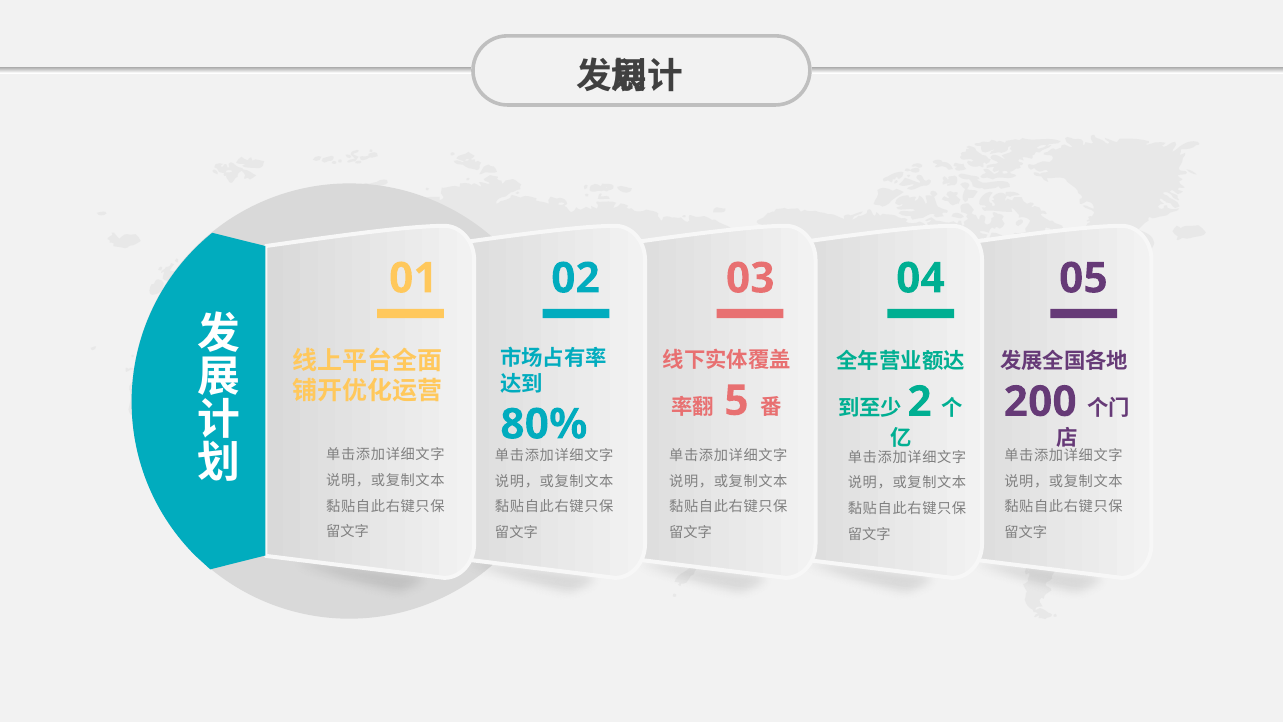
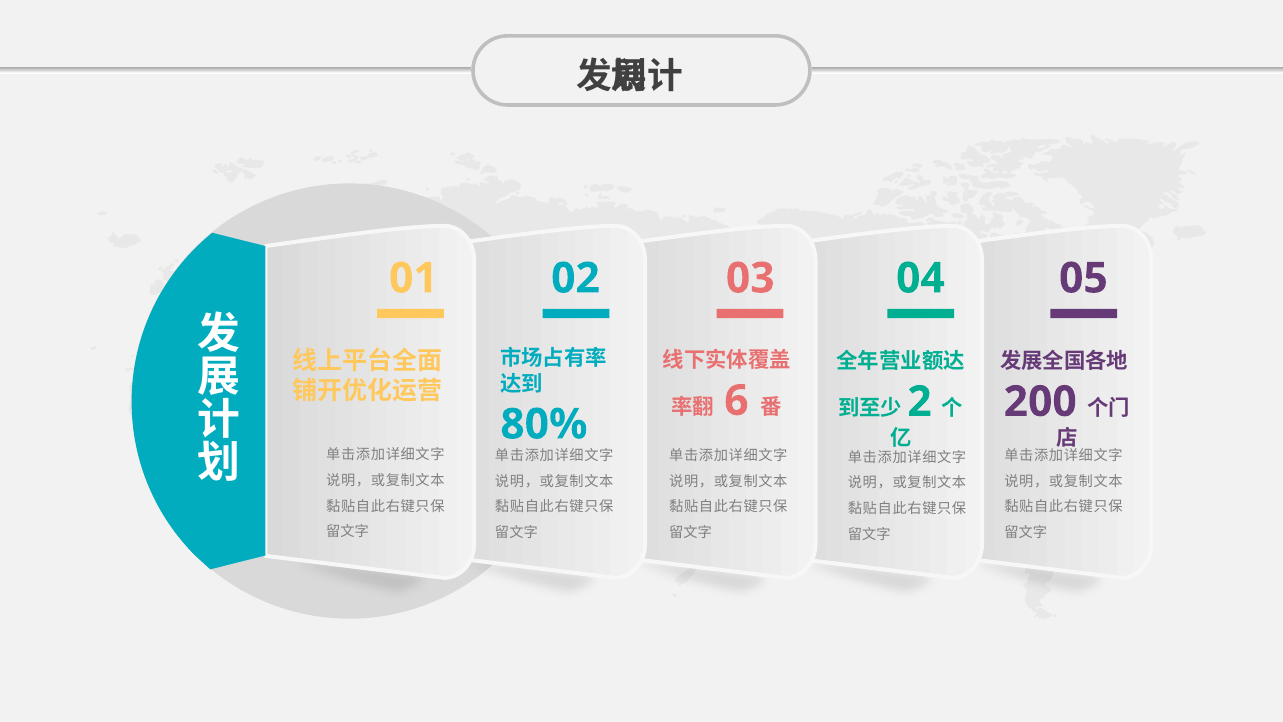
5: 5 -> 6
